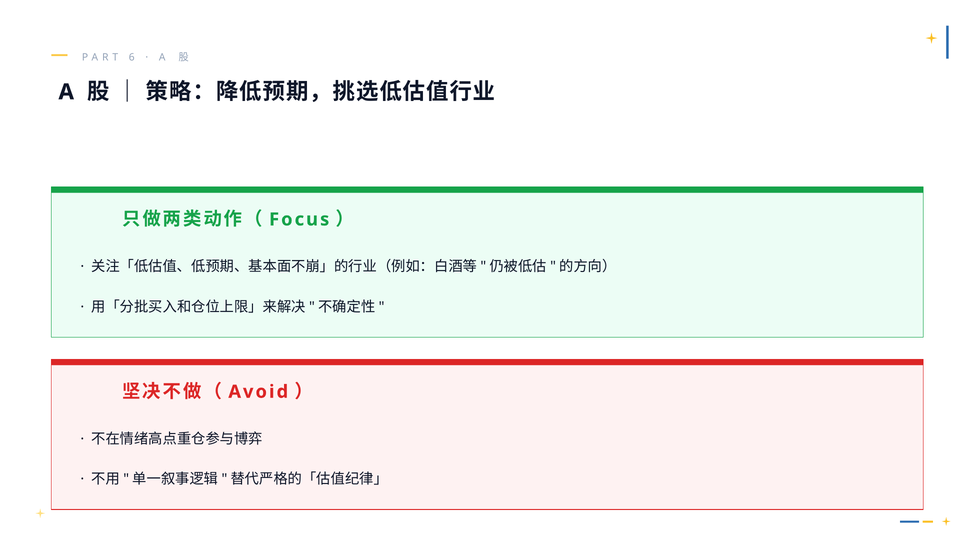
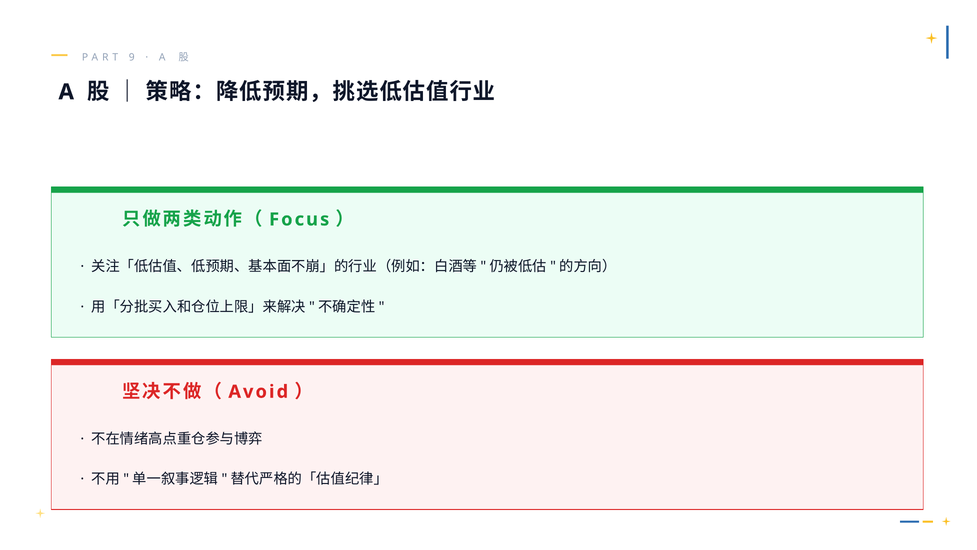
6: 6 -> 9
